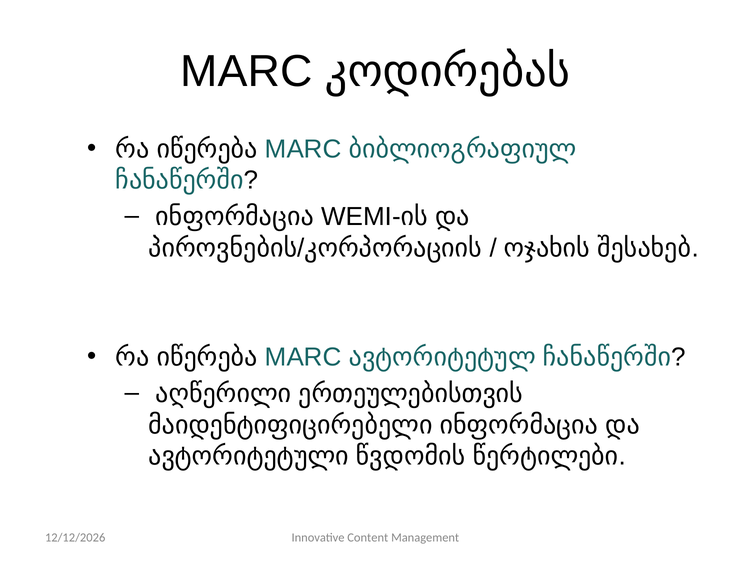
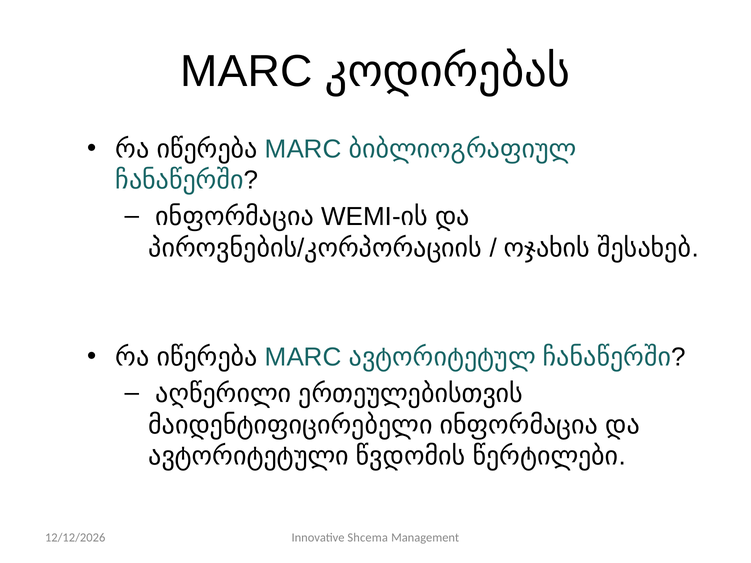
Content: Content -> Shcema
